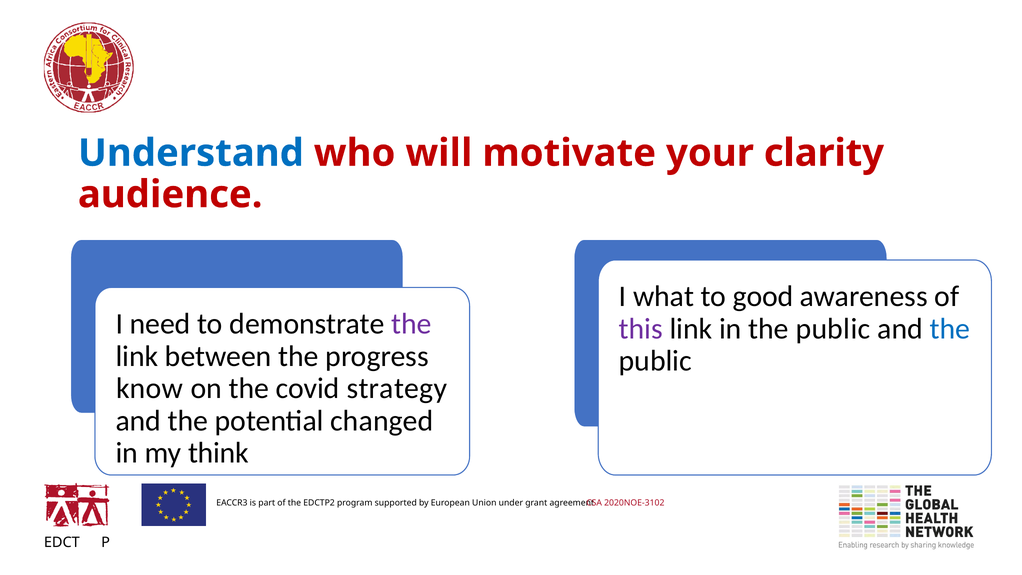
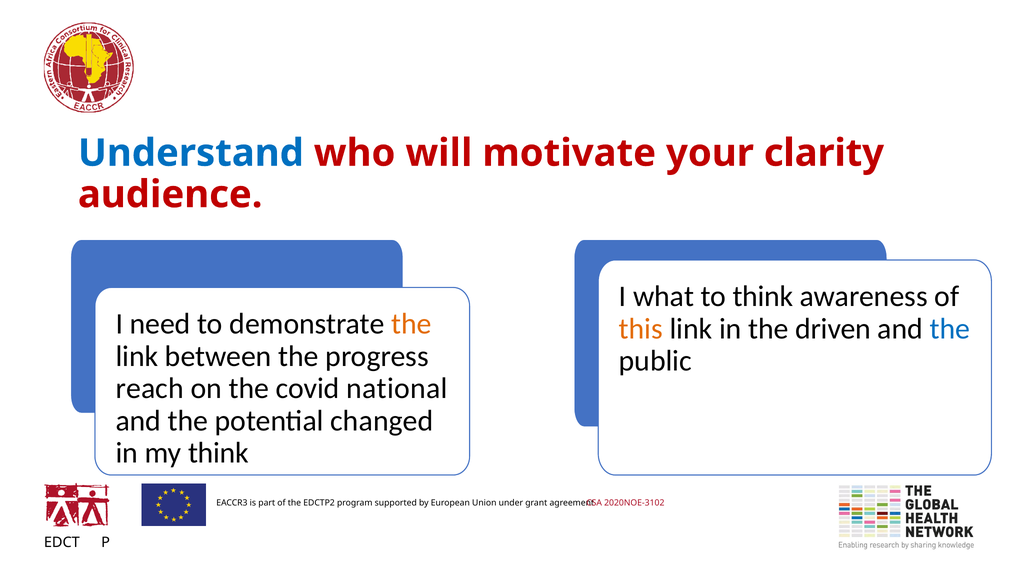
to good: good -> think
the at (411, 324) colour: purple -> orange
this colour: purple -> orange
in the public: public -> driven
know: know -> reach
strategy: strategy -> national
